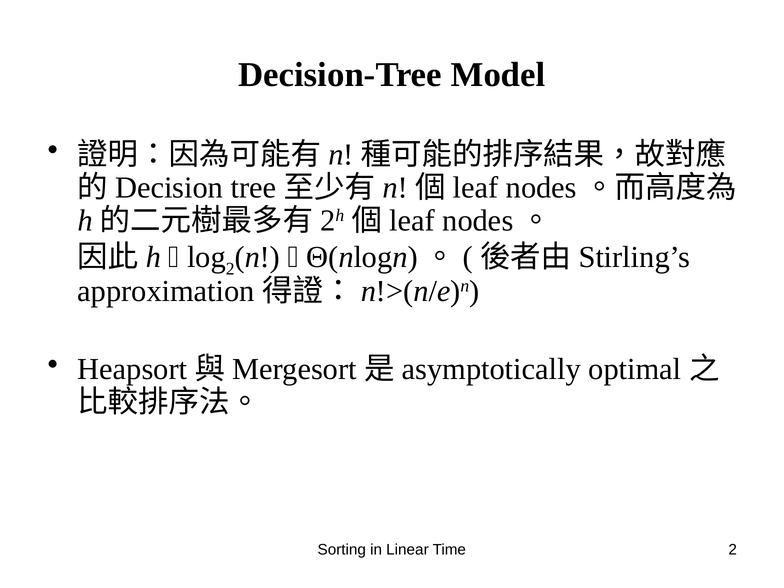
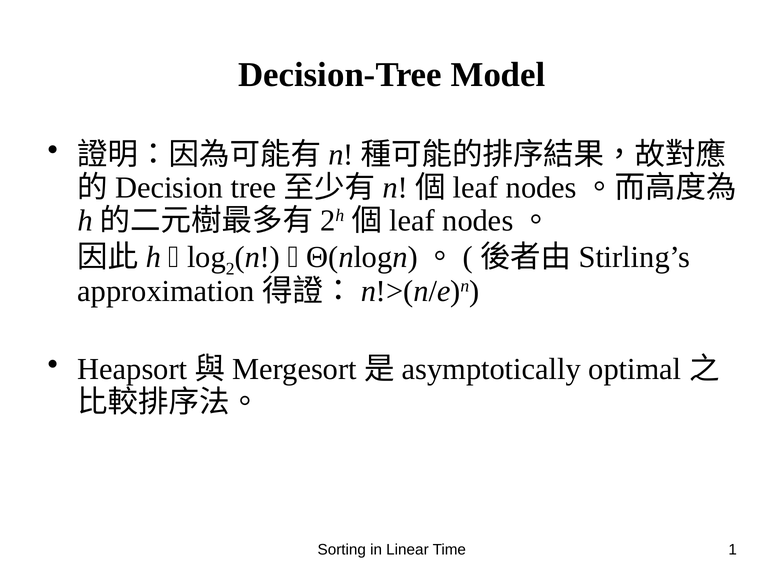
Time 2: 2 -> 1
